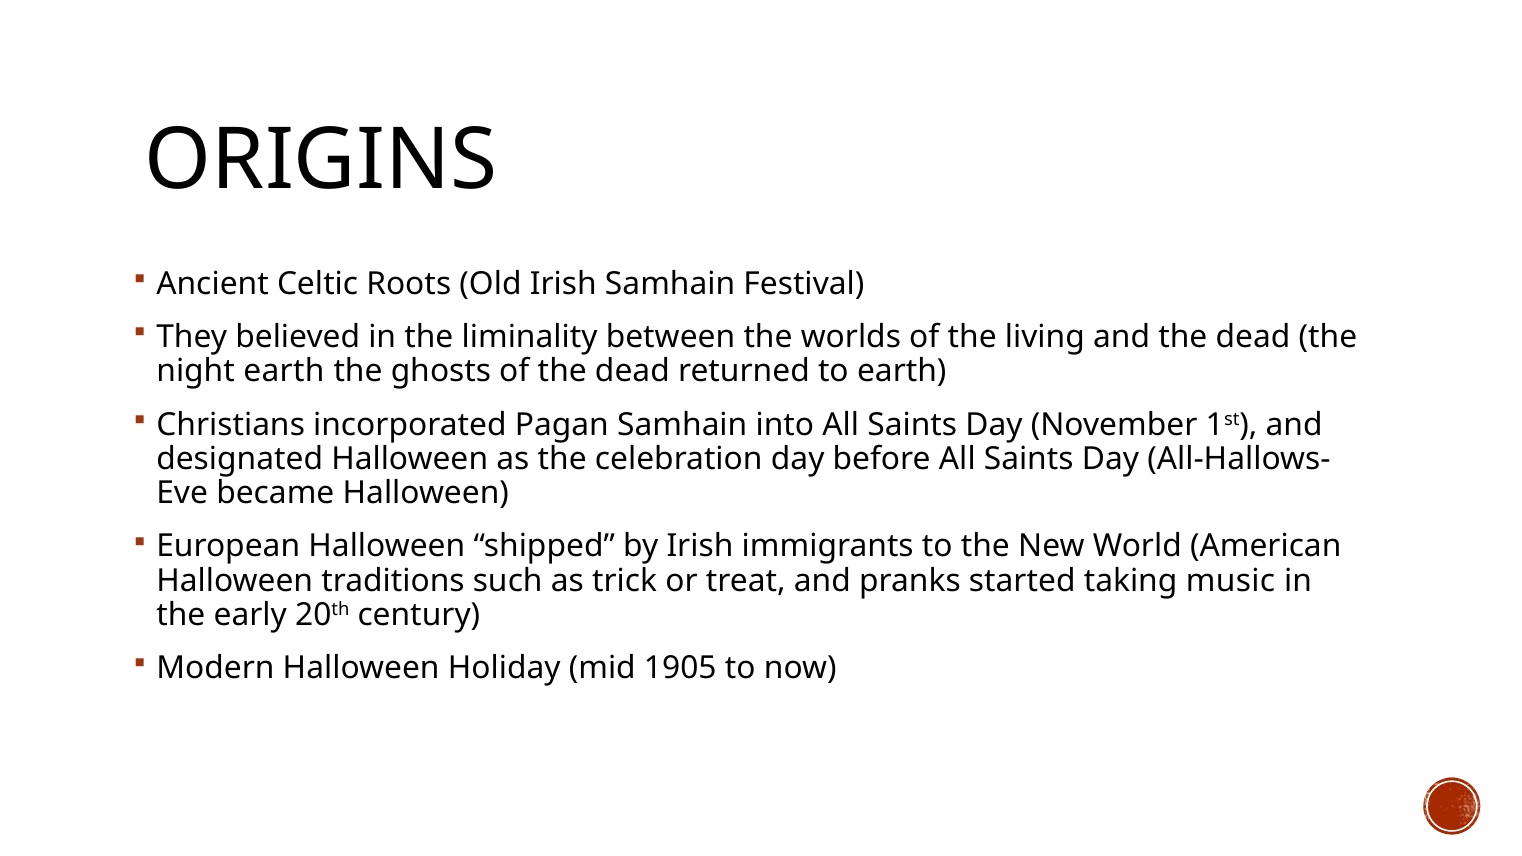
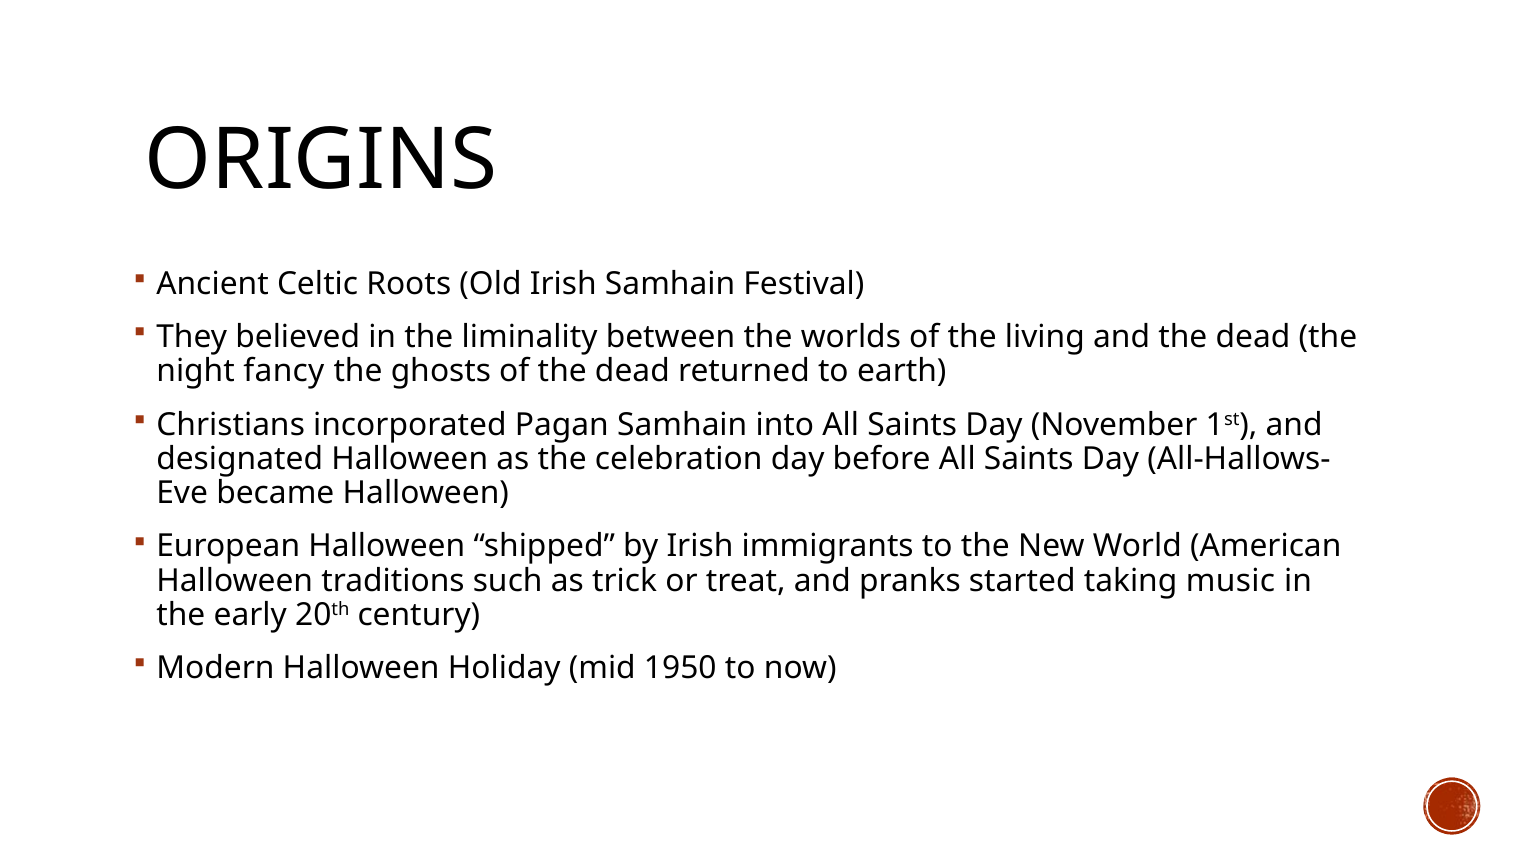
night earth: earth -> fancy
1905: 1905 -> 1950
